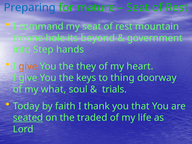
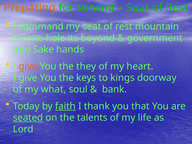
Preparing colour: blue -> orange
mature: mature -> servant
Step: Step -> Sake
thing: thing -> kings
trials: trials -> bank
faith underline: none -> present
traded: traded -> talents
